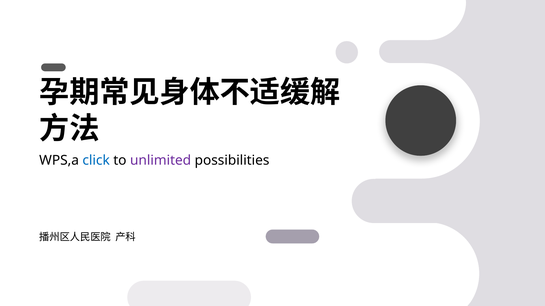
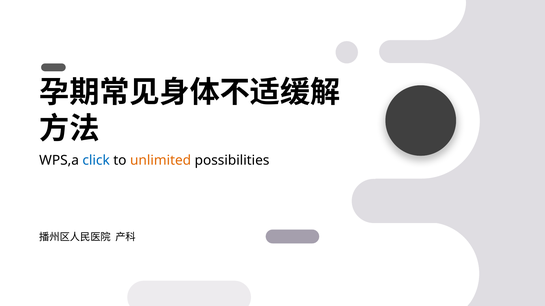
unlimited colour: purple -> orange
